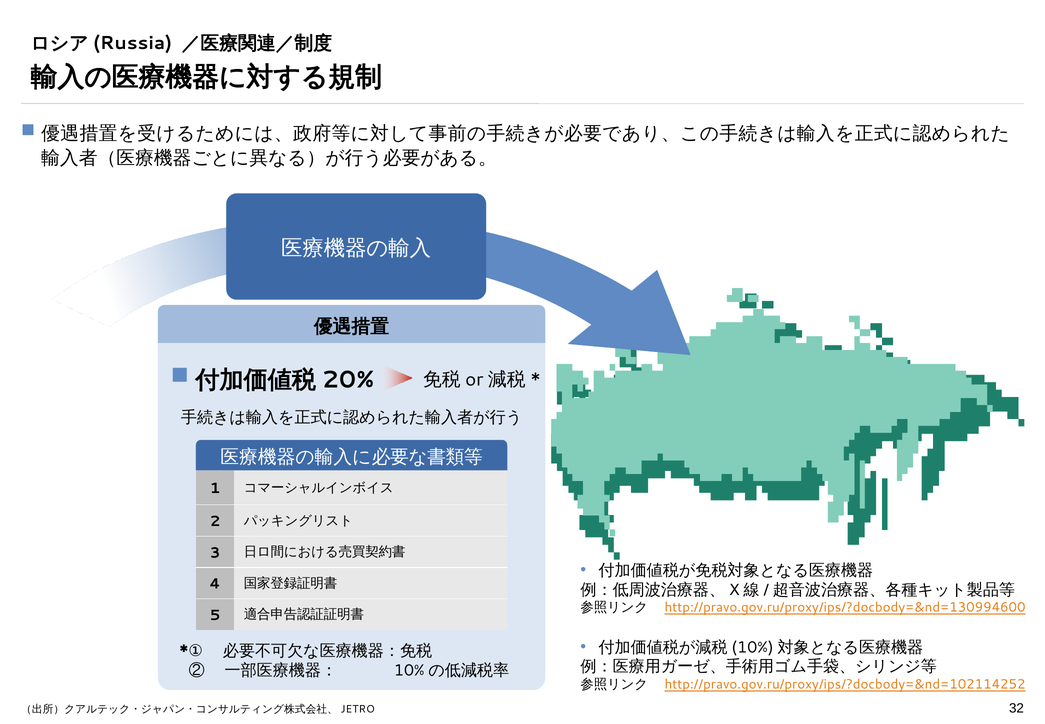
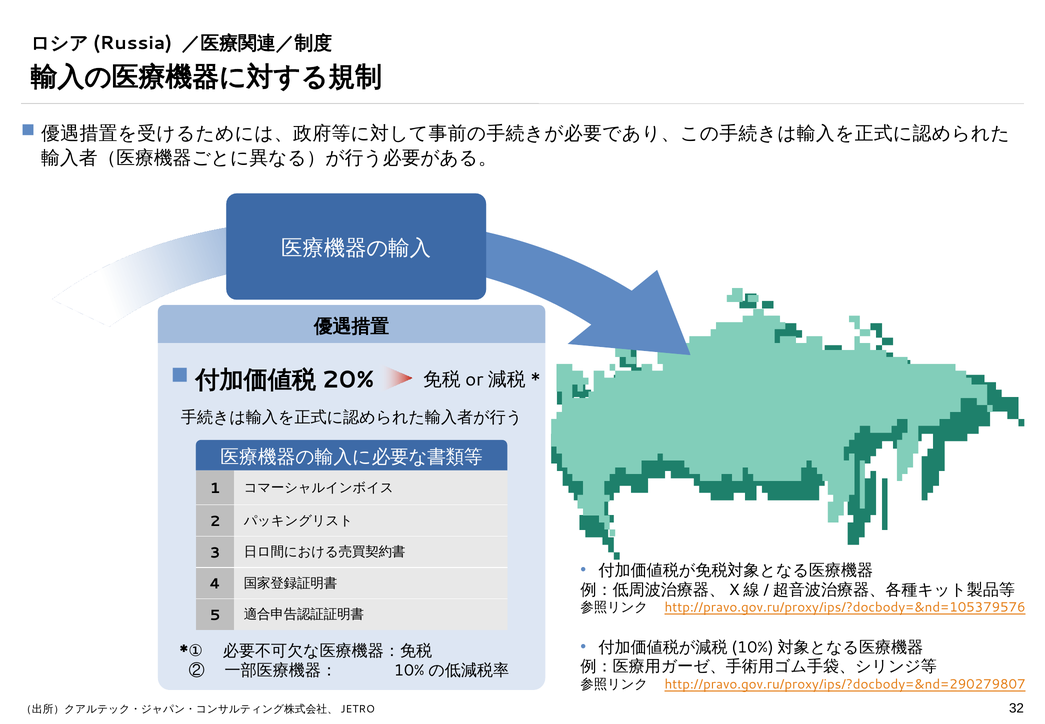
http://pravo.gov.ru/proxy/ips/?docbody=&nd=130994600: http://pravo.gov.ru/proxy/ips/?docbody=&nd=130994600 -> http://pravo.gov.ru/proxy/ips/?docbody=&nd=105379576
http://pravo.gov.ru/proxy/ips/?docbody=&nd=102114252: http://pravo.gov.ru/proxy/ips/?docbody=&nd=102114252 -> http://pravo.gov.ru/proxy/ips/?docbody=&nd=290279807
